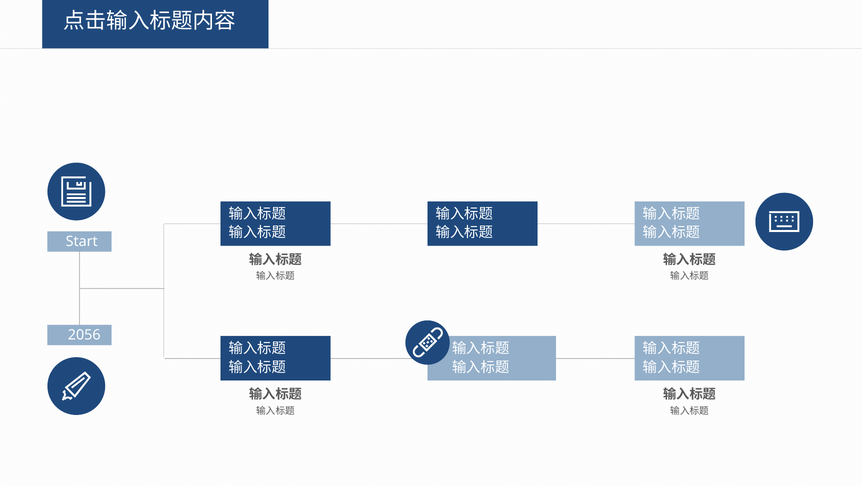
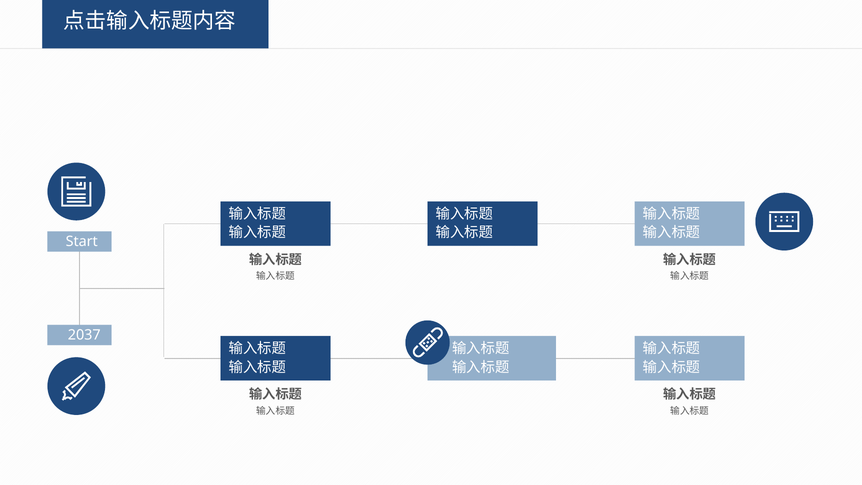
2056: 2056 -> 2037
